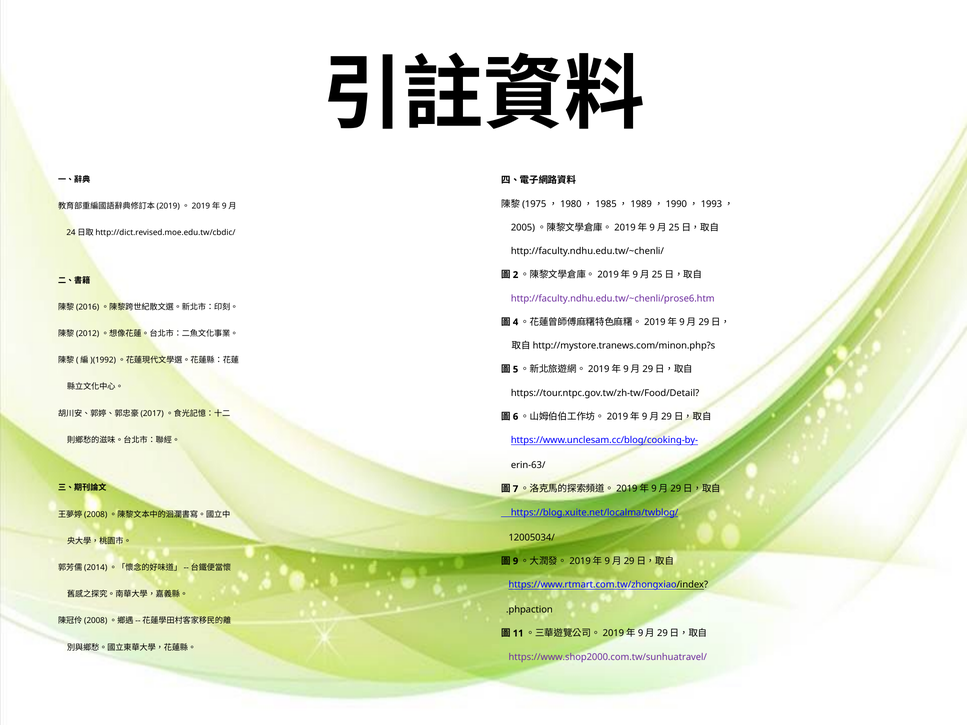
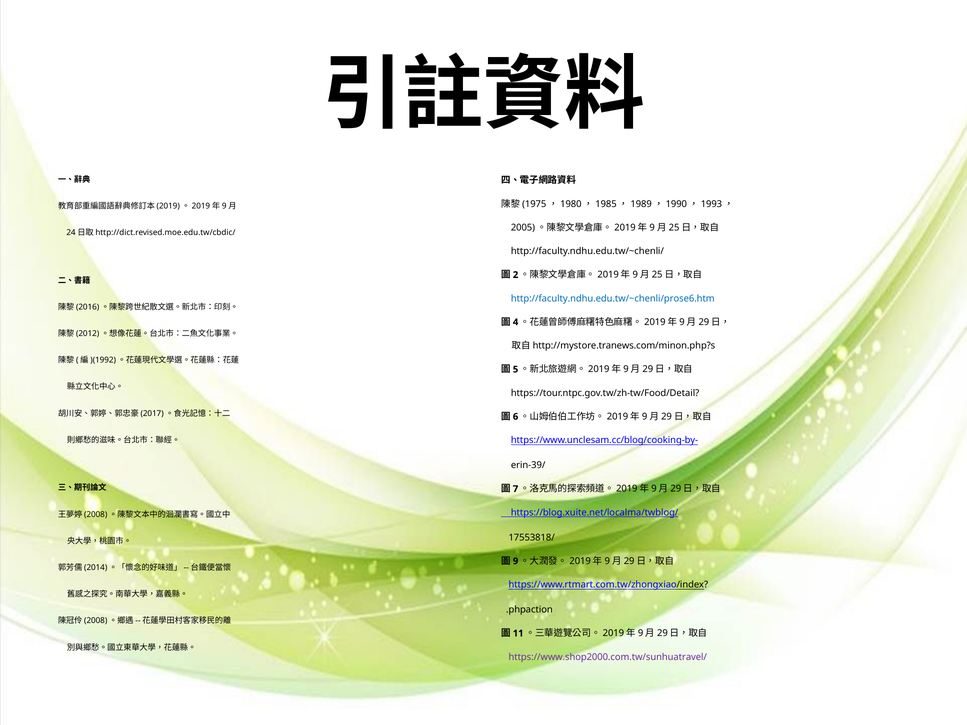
http://faculty.ndhu.edu.tw/~chenli/prose6.htm colour: purple -> blue
erin-63/: erin-63/ -> erin-39/
12005034/: 12005034/ -> 17553818/
